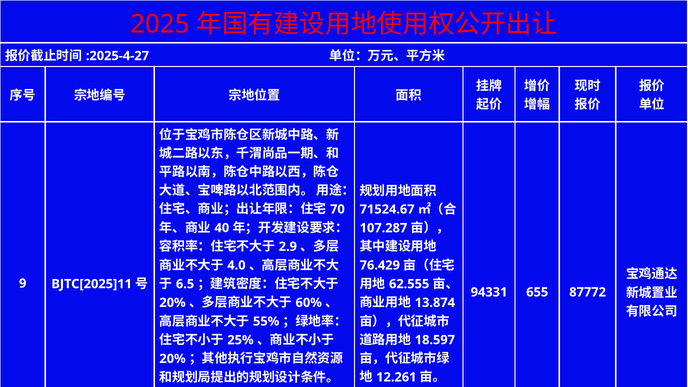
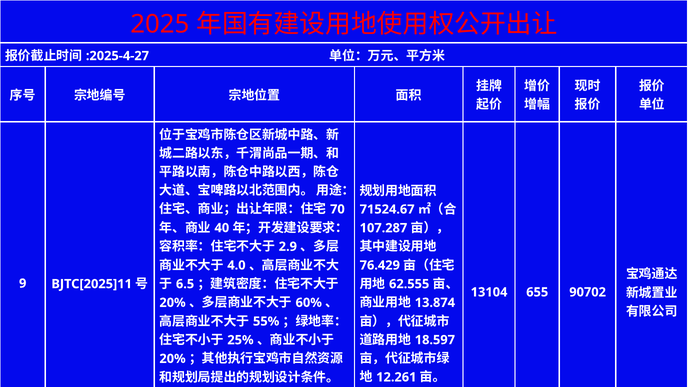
94331: 94331 -> 13104
87772: 87772 -> 90702
